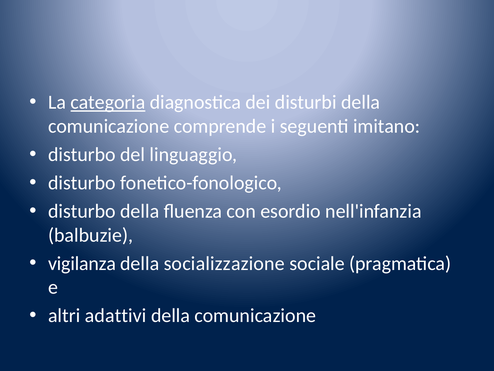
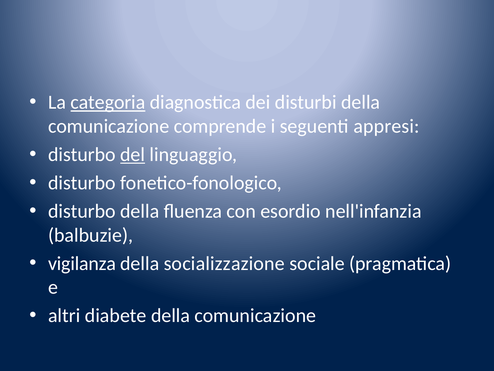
imitano: imitano -> appresi
del underline: none -> present
adattivi: adattivi -> diabete
